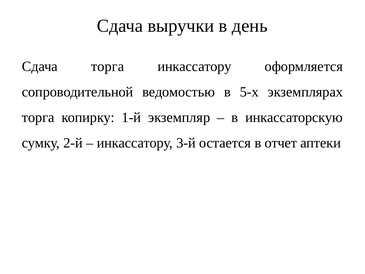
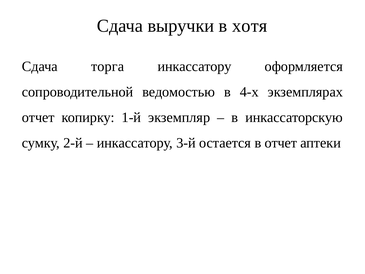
день: день -> хотя
5-х: 5-х -> 4-х
торга at (38, 117): торга -> отчет
